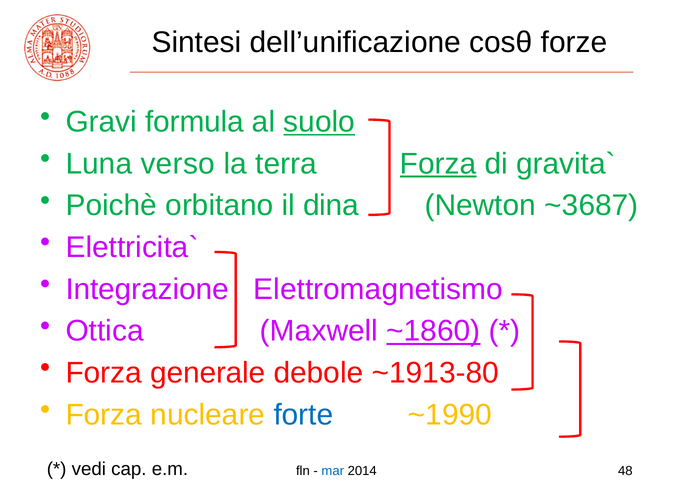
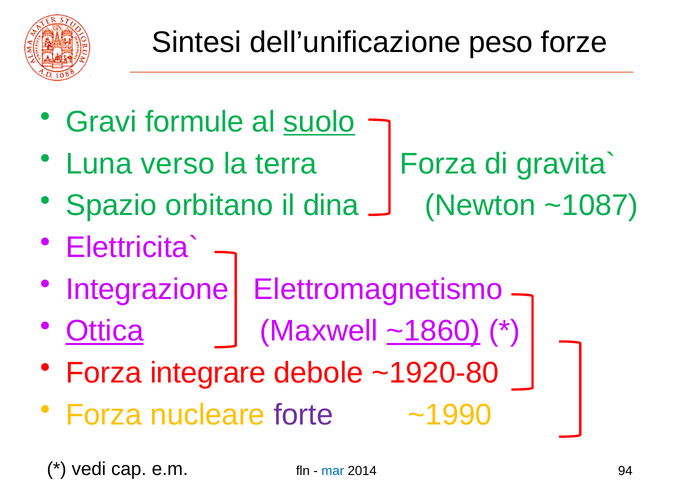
cosθ: cosθ -> peso
formula: formula -> formule
Forza at (438, 164) underline: present -> none
Poichè: Poichè -> Spazio
~3687: ~3687 -> ~1087
Ottica underline: none -> present
generale: generale -> integrare
~1913-80: ~1913-80 -> ~1920-80
forte colour: blue -> purple
48: 48 -> 94
